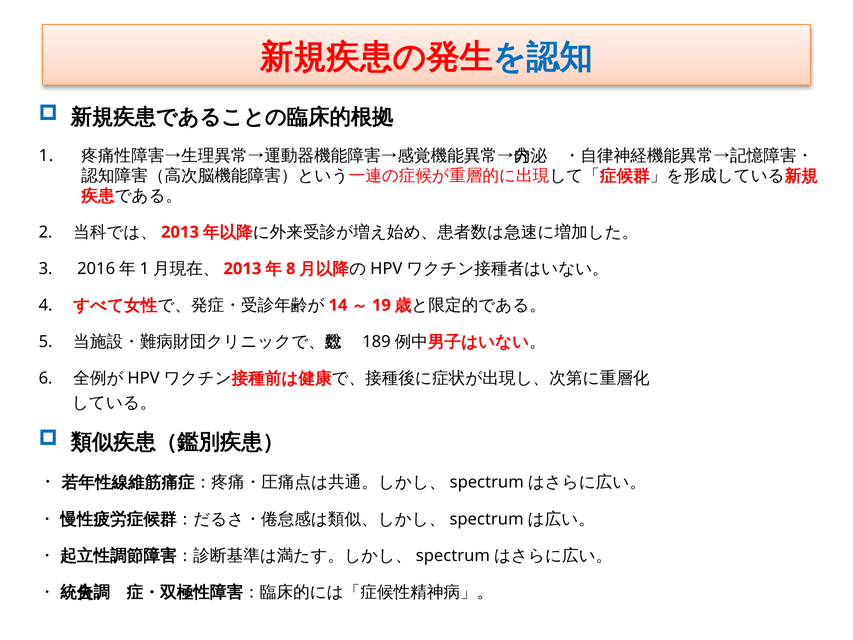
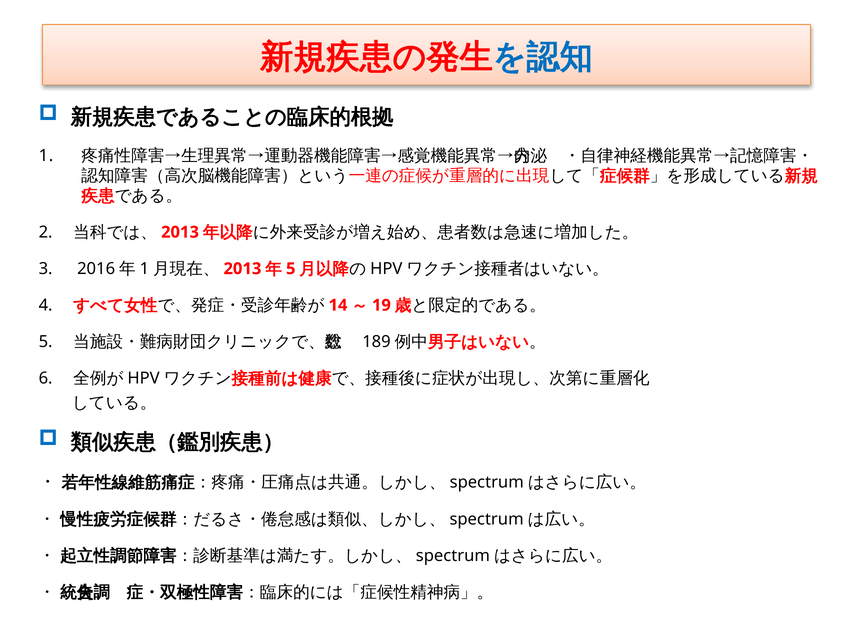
8 at (291, 269): 8 -> 5
